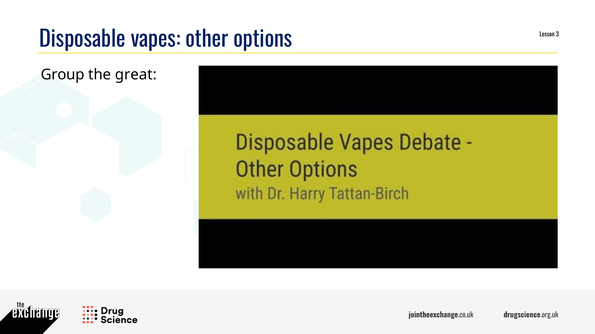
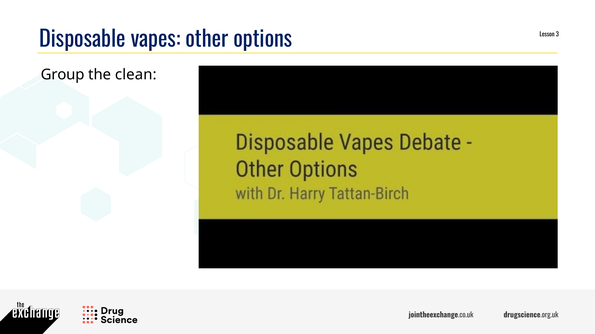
great: great -> clean
